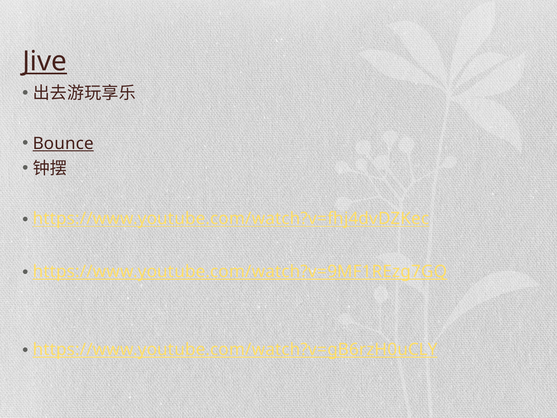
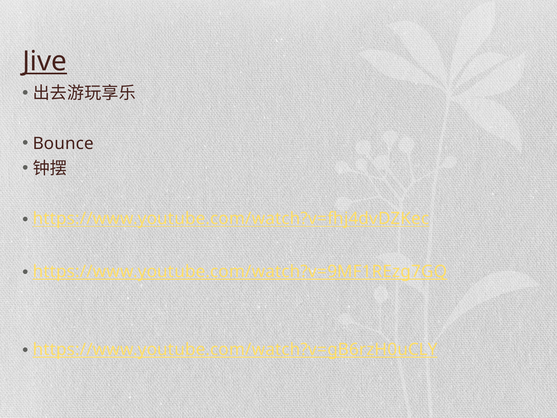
Bounce underline: present -> none
